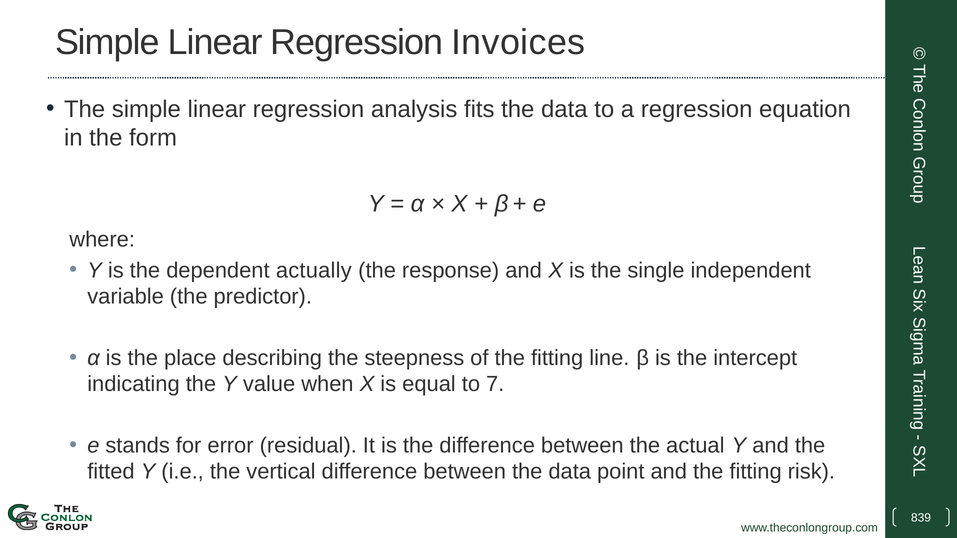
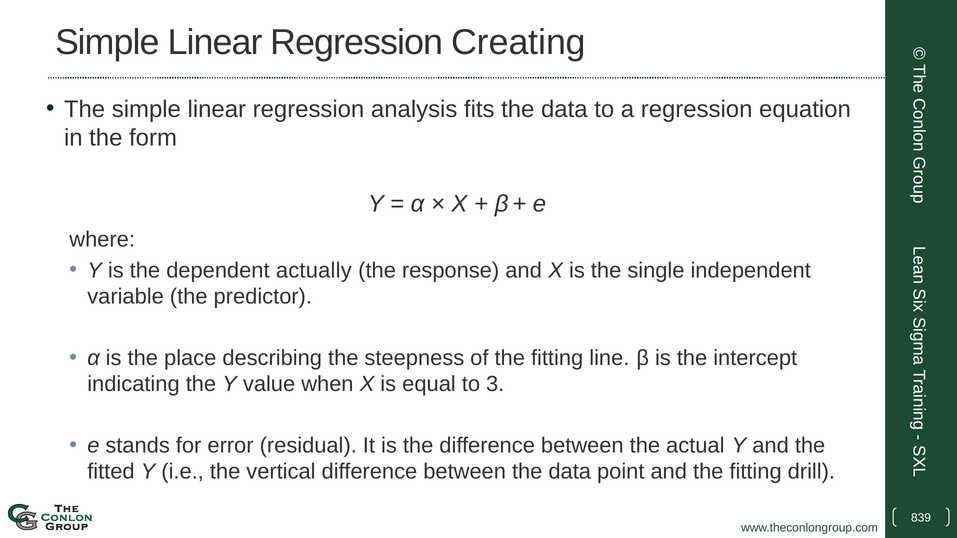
Invoices: Invoices -> Creating
7: 7 -> 3
risk: risk -> drill
